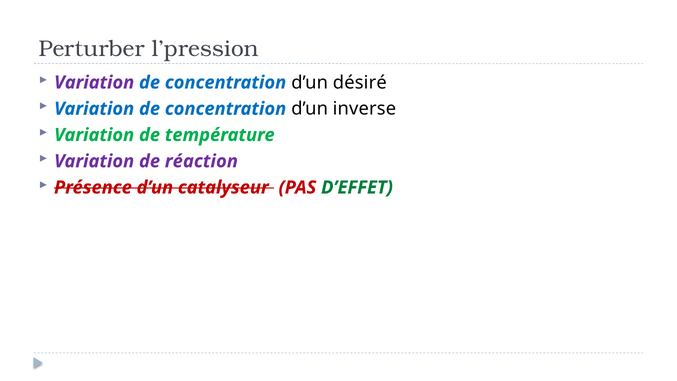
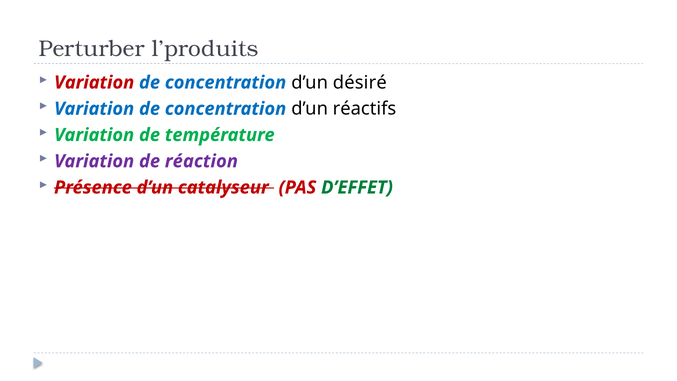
l’pression: l’pression -> l’produits
Variation at (94, 82) colour: purple -> red
inverse: inverse -> réactifs
